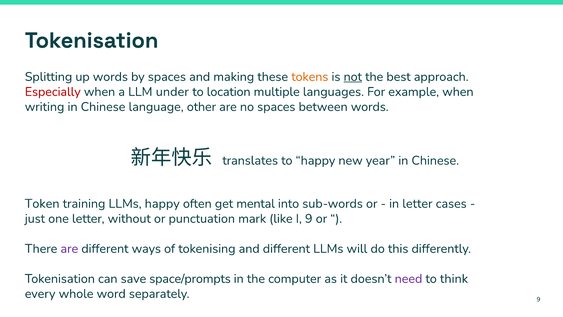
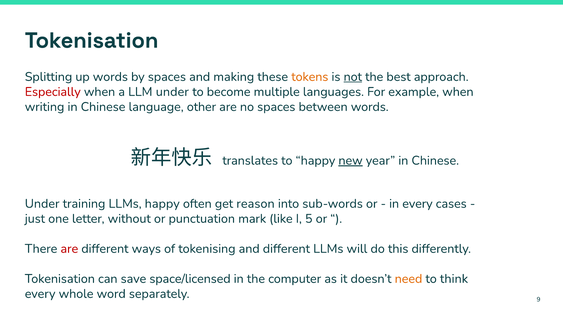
location: location -> become
new underline: none -> present
Token at (42, 203): Token -> Under
mental: mental -> reason
in letter: letter -> every
I 9: 9 -> 5
are at (69, 248) colour: purple -> red
space/prompts: space/prompts -> space/licensed
need colour: purple -> orange
